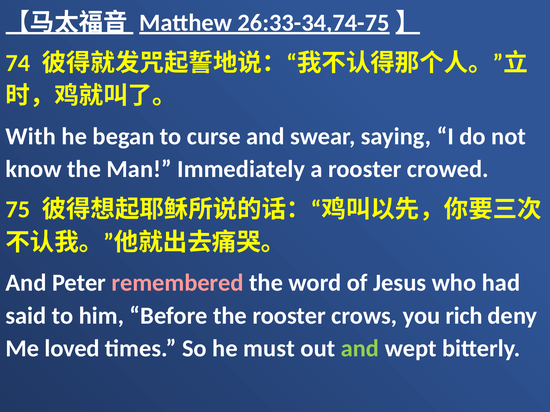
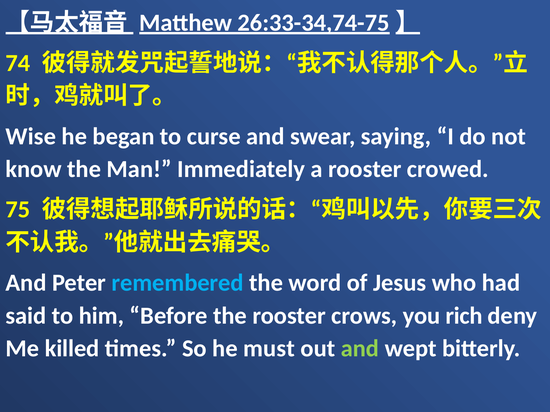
With: With -> Wise
remembered colour: pink -> light blue
loved: loved -> killed
